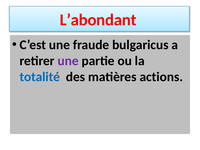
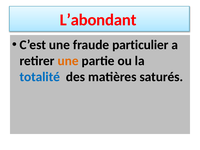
bulgaricus: bulgaricus -> particulier
une at (68, 61) colour: purple -> orange
actions: actions -> saturés
